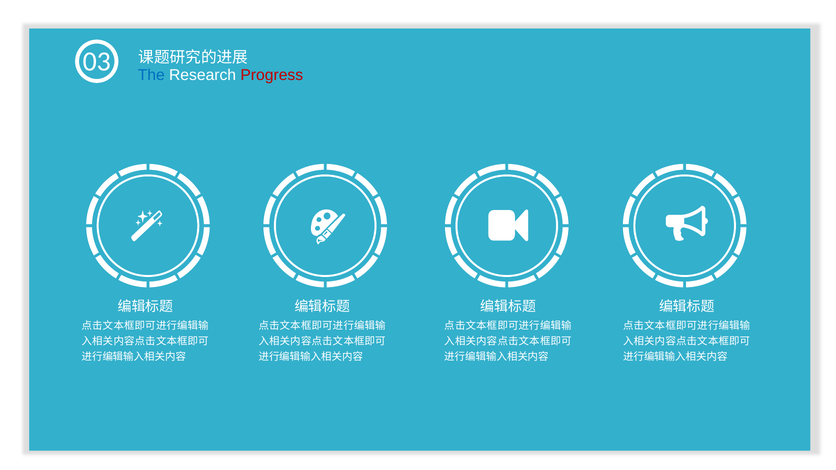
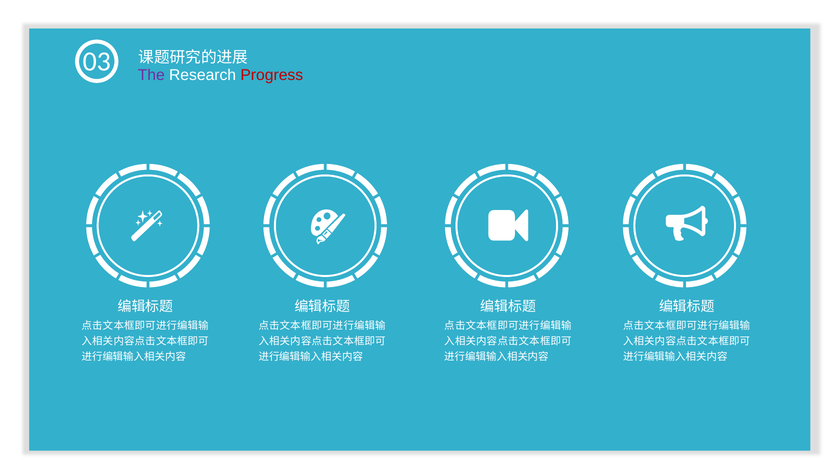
The colour: blue -> purple
